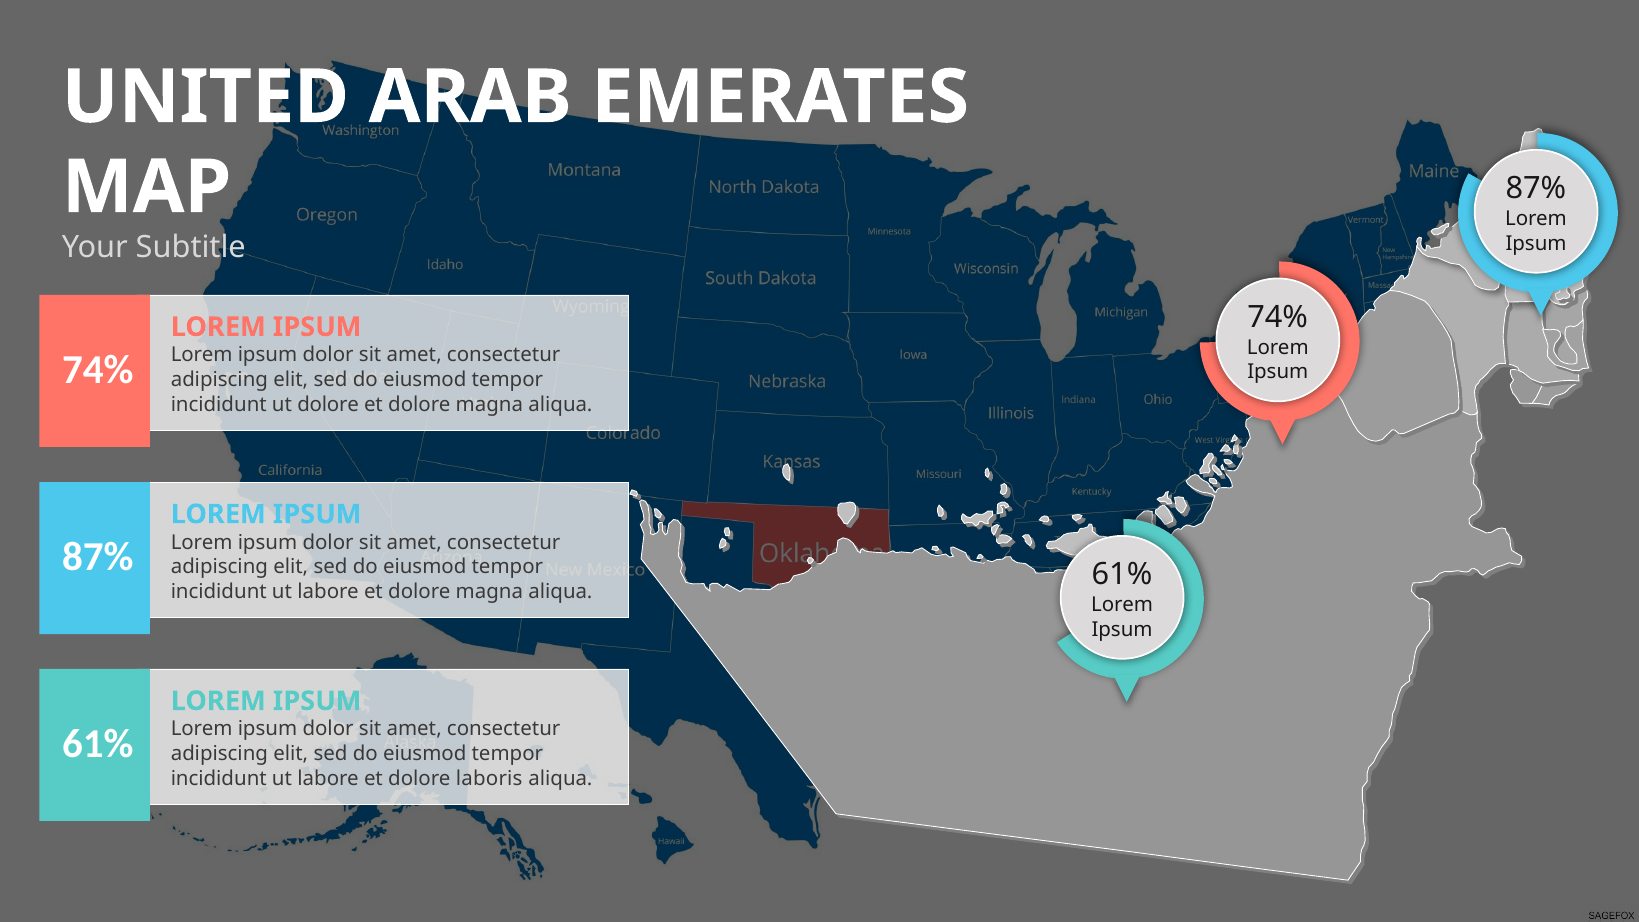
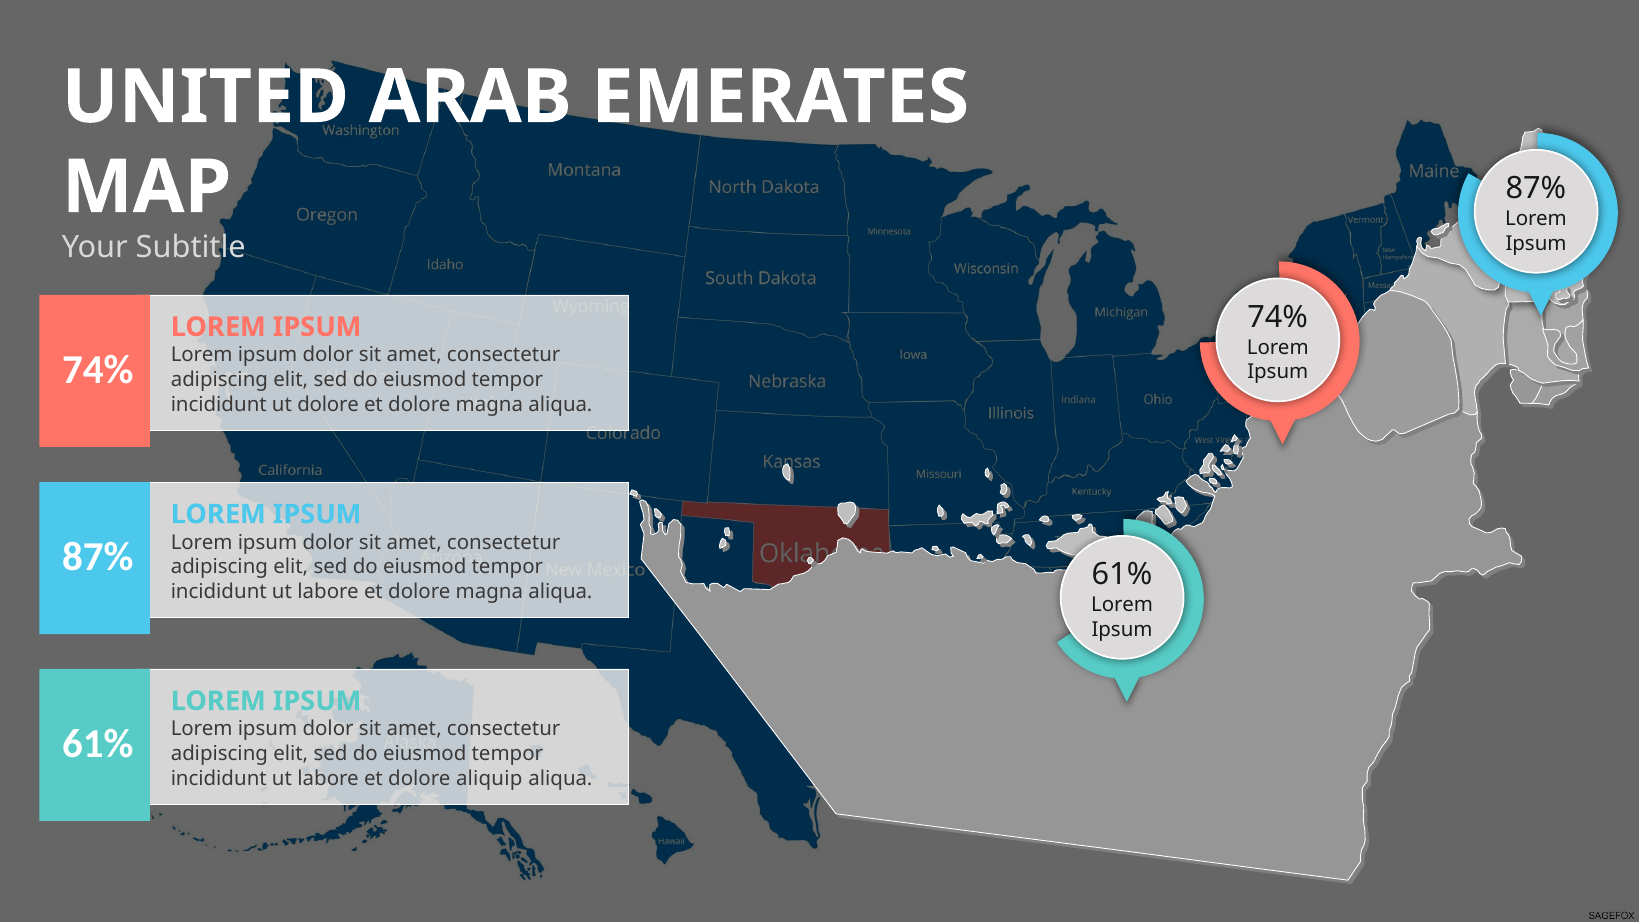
laboris: laboris -> aliquip
